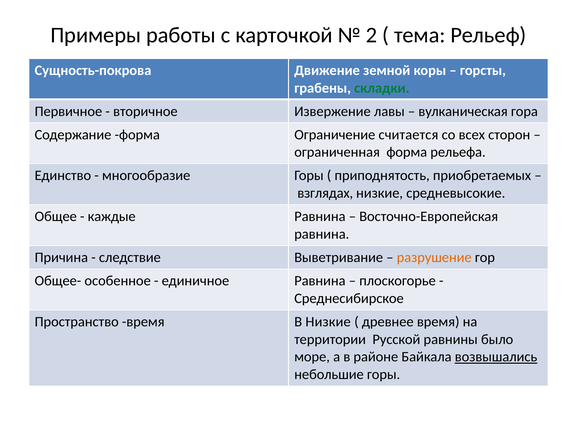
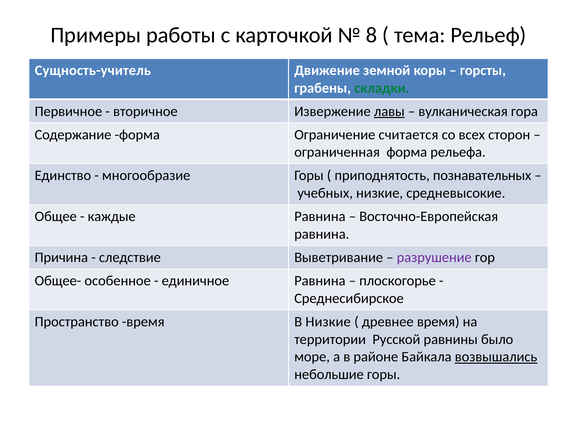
2: 2 -> 8
Сущность-покрова: Сущность-покрова -> Сущность-учитель
лавы underline: none -> present
приобретаемых: приобретаемых -> познавательных
взглядах: взглядах -> учебных
разрушение colour: orange -> purple
